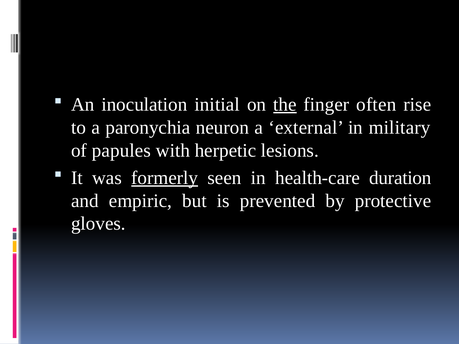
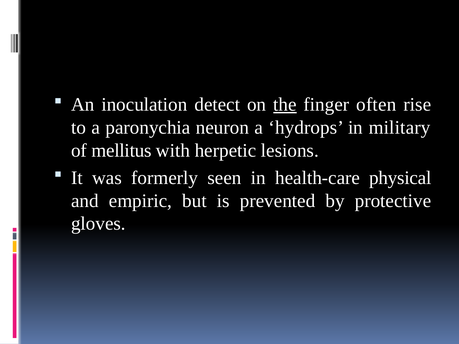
initial: initial -> detect
external: external -> hydrops
papules: papules -> mellitus
formerly underline: present -> none
duration: duration -> physical
